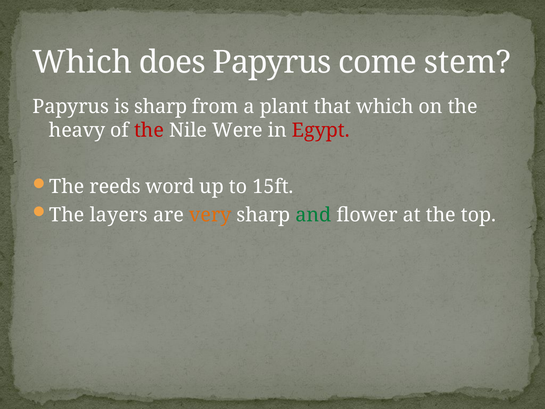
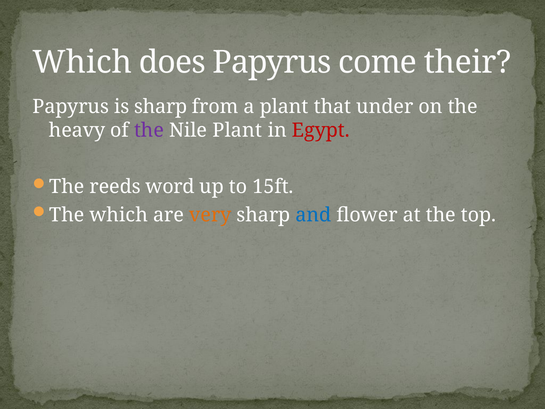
stem: stem -> their
that which: which -> under
the at (149, 130) colour: red -> purple
Nile Were: Were -> Plant
The layers: layers -> which
and colour: green -> blue
